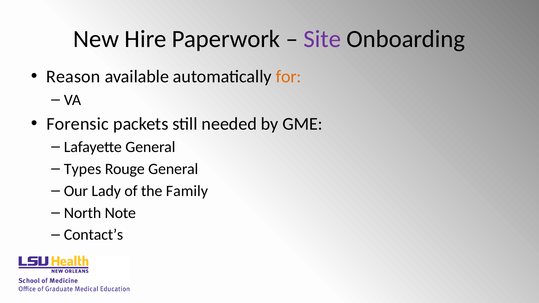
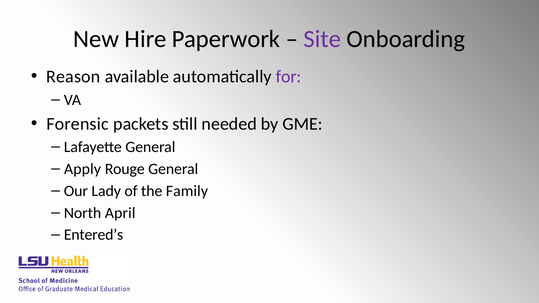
for colour: orange -> purple
Types: Types -> Apply
Note: Note -> April
Contact’s: Contact’s -> Entered’s
